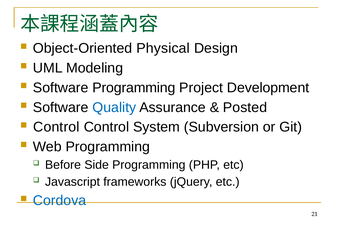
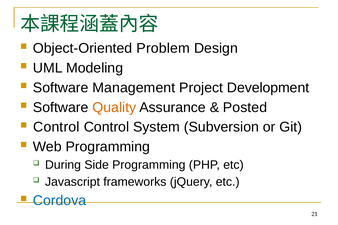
Physical: Physical -> Problem
Software Programming: Programming -> Management
Quality colour: blue -> orange
Before: Before -> During
